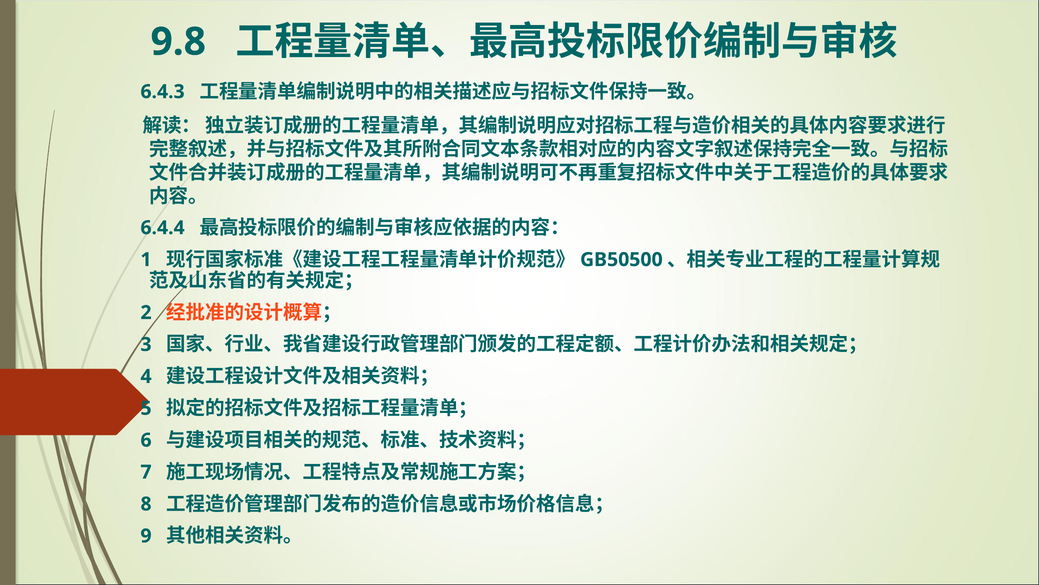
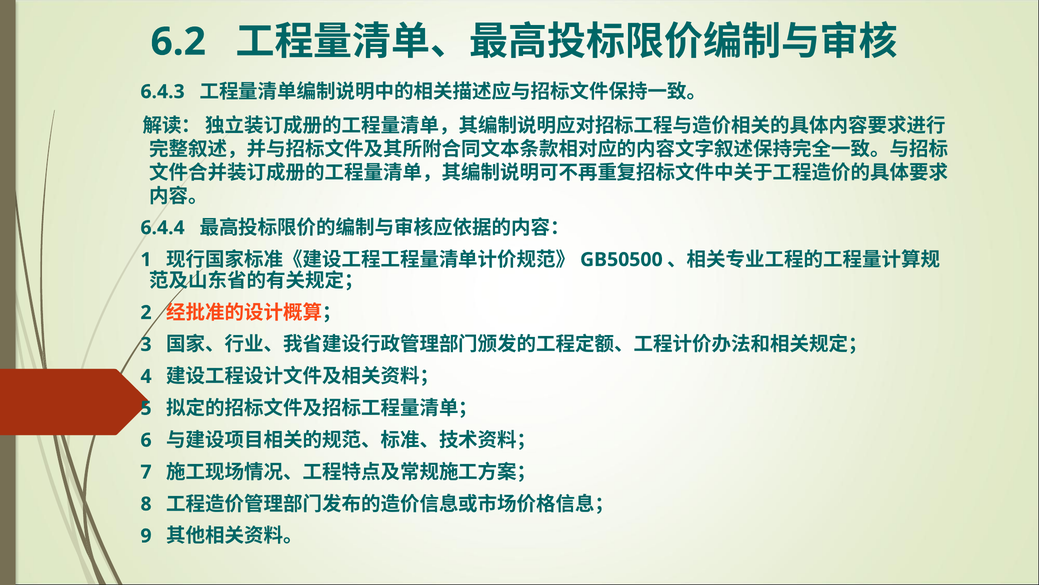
9.8: 9.8 -> 6.2
